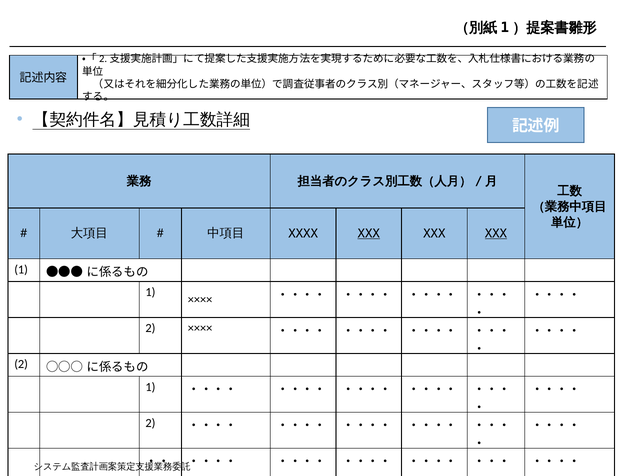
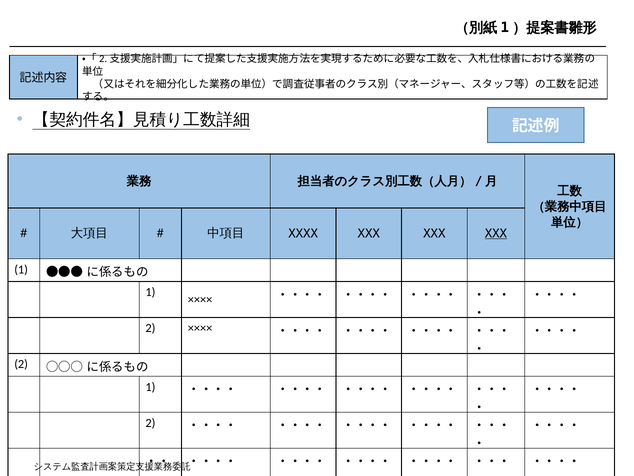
XXX at (369, 233) underline: present -> none
